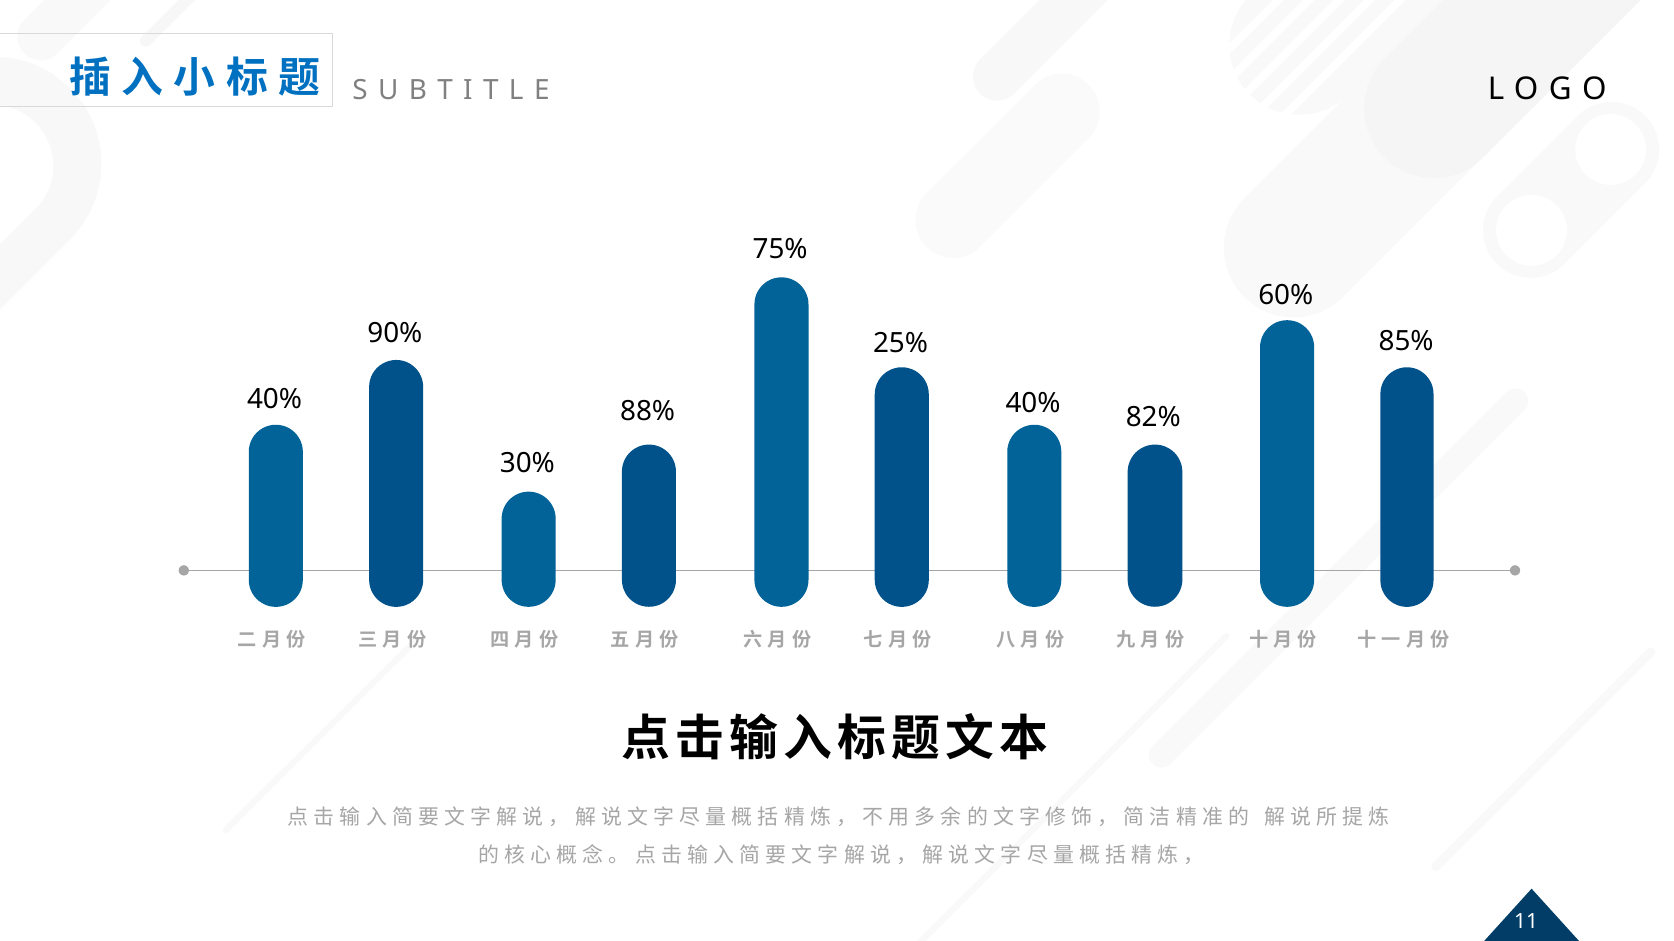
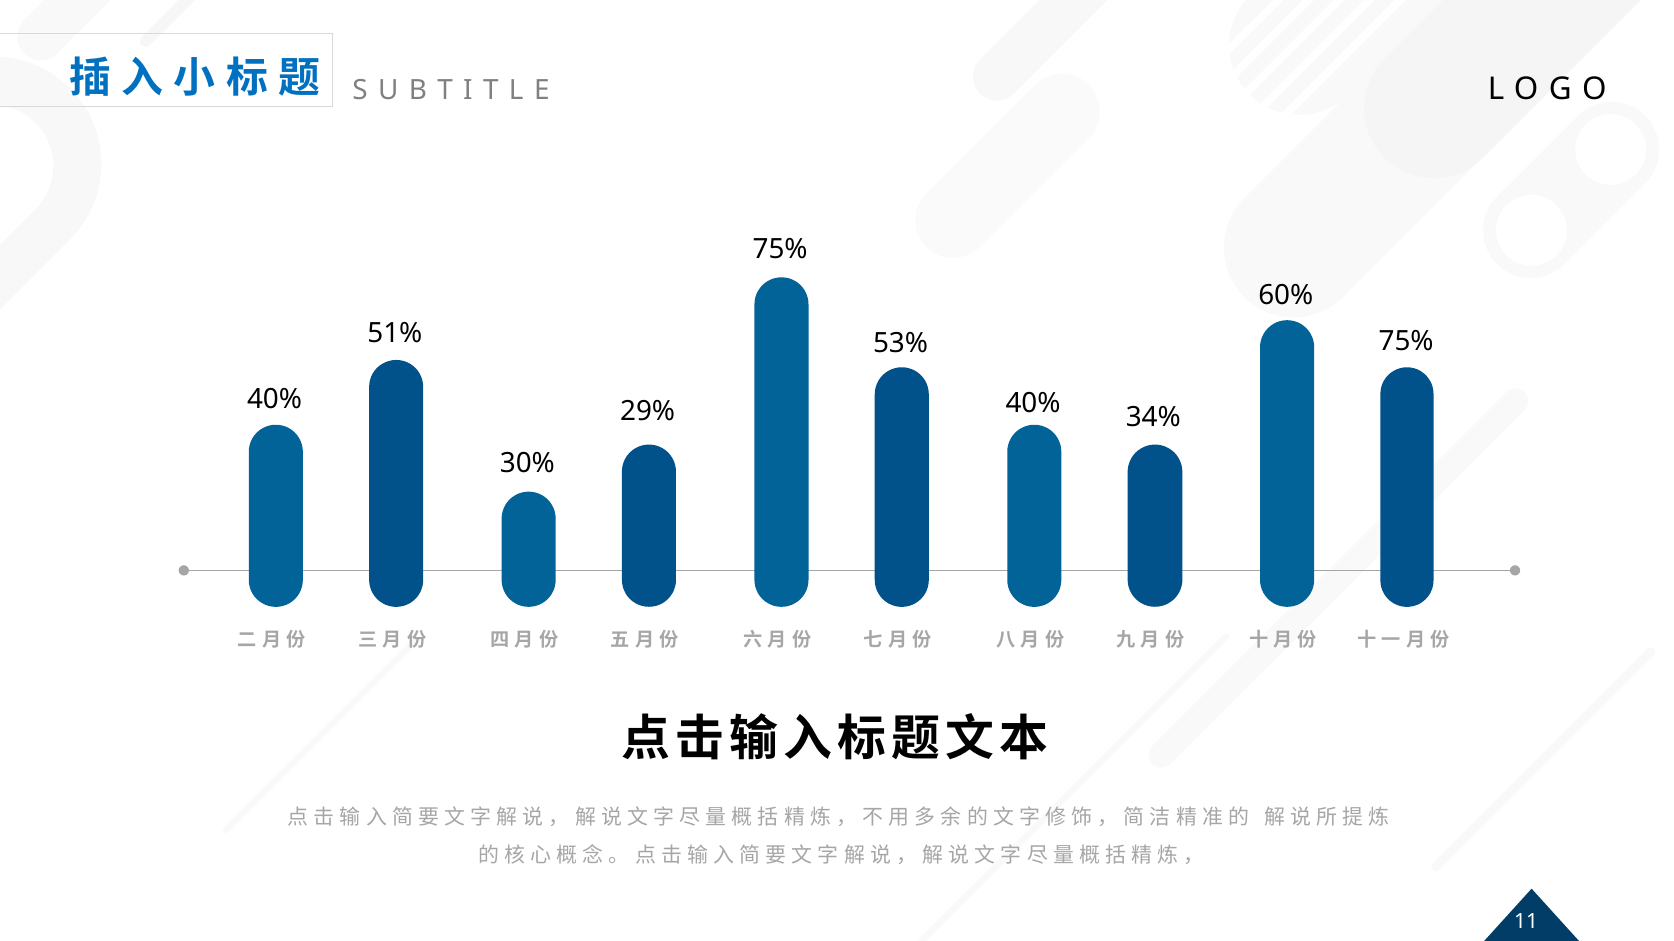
90%: 90% -> 51%
85% at (1406, 342): 85% -> 75%
25%: 25% -> 53%
88%: 88% -> 29%
82%: 82% -> 34%
